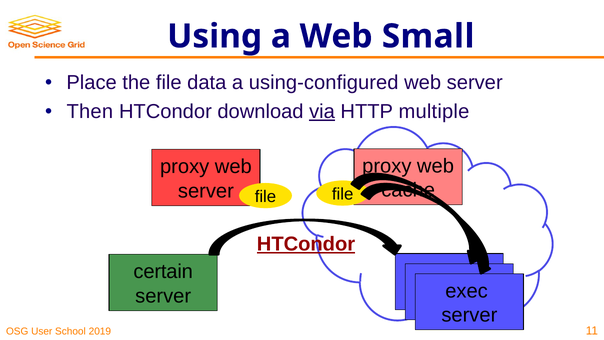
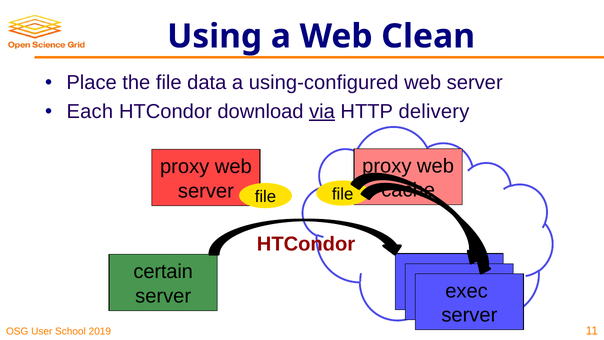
Small: Small -> Clean
Then: Then -> Each
multiple: multiple -> delivery
HTCondor at (306, 244) underline: present -> none
